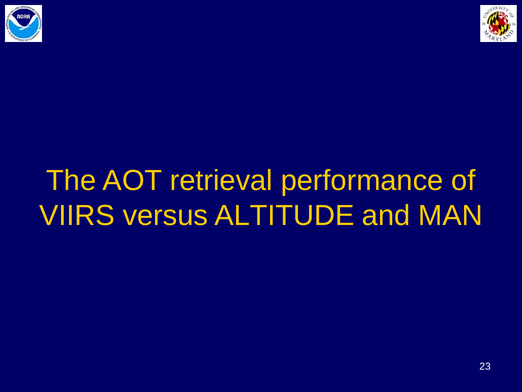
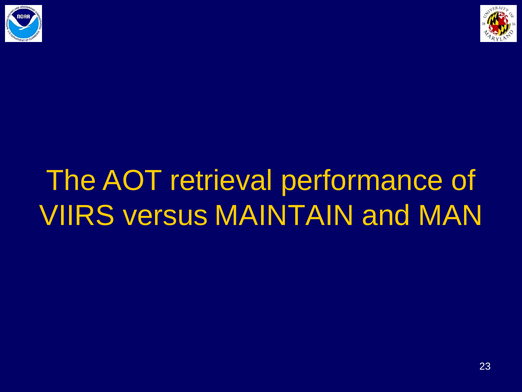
ALTITUDE: ALTITUDE -> MAINTAIN
